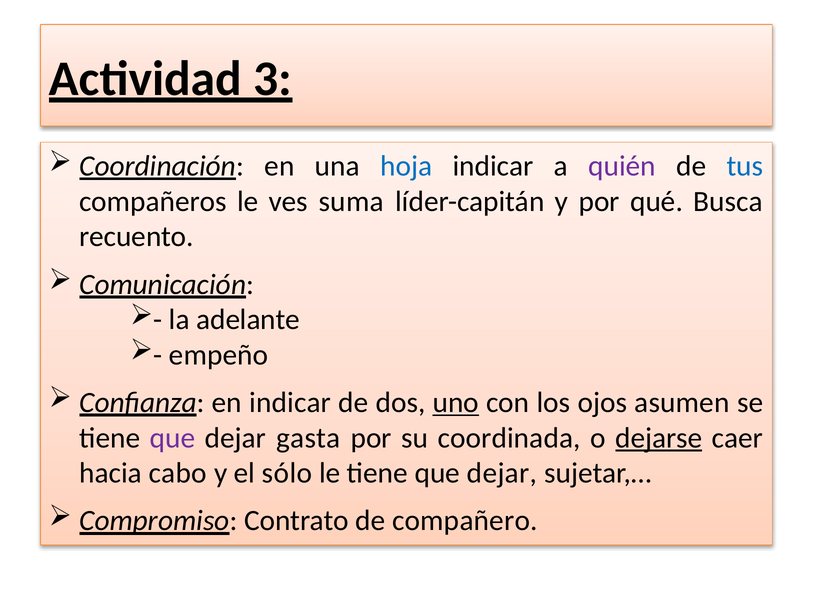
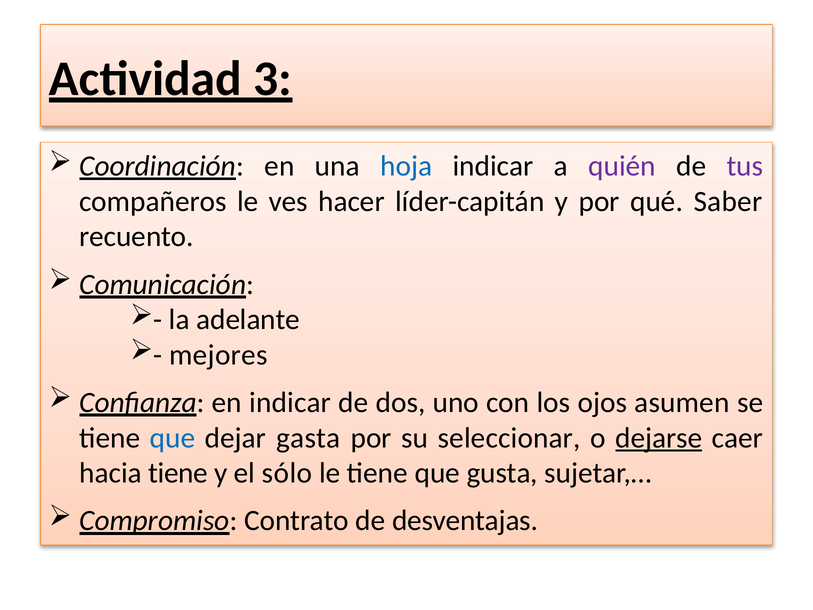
tus colour: blue -> purple
suma: suma -> hacer
Busca: Busca -> Saber
empeño: empeño -> mejores
uno underline: present -> none
que at (173, 438) colour: purple -> blue
coordinada: coordinada -> seleccionar
hacia cabo: cabo -> tiene
le tiene que dejar: dejar -> gusta
compañero: compañero -> desventajas
